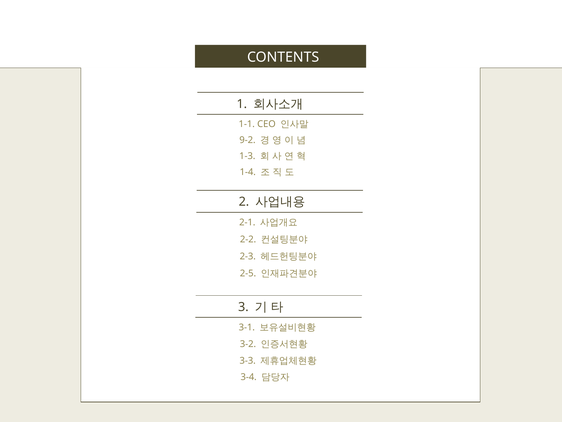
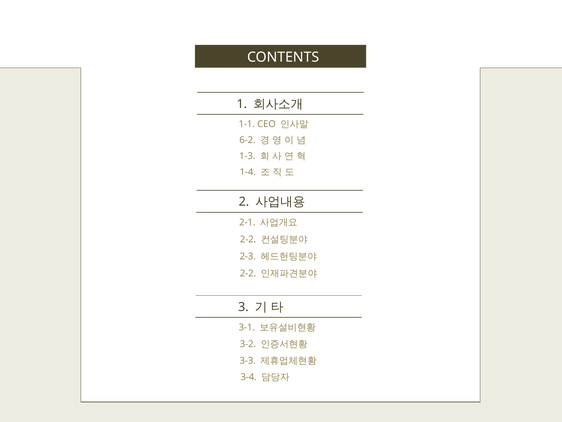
9-2: 9-2 -> 6-2
2-5 at (248, 273): 2-5 -> 2-2
